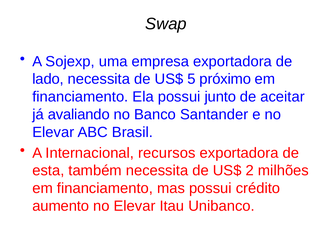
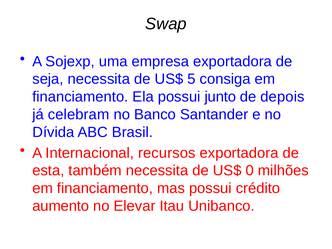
lado: lado -> seja
próximo: próximo -> consiga
aceitar: aceitar -> depois
avaliando: avaliando -> celebram
Elevar at (53, 132): Elevar -> Dívida
2: 2 -> 0
